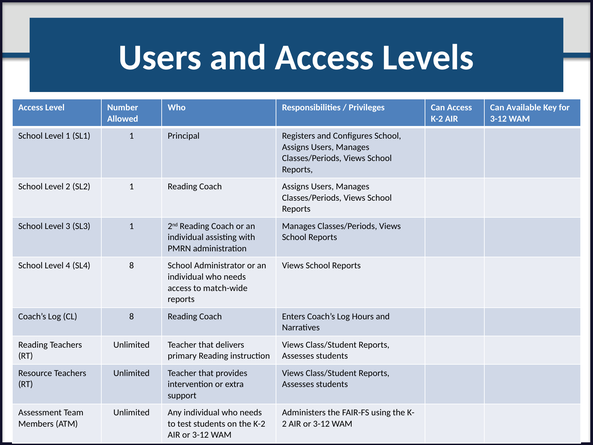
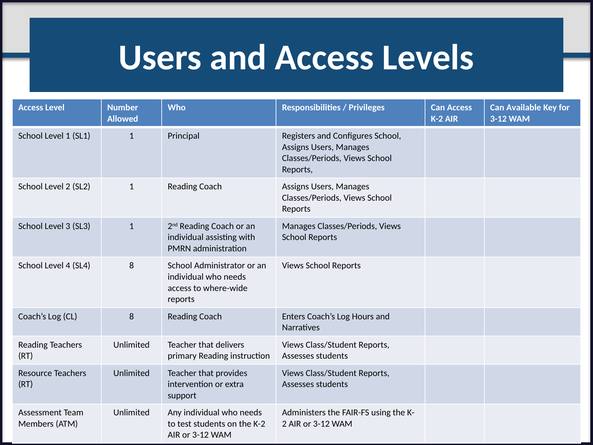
match-wide: match-wide -> where-wide
